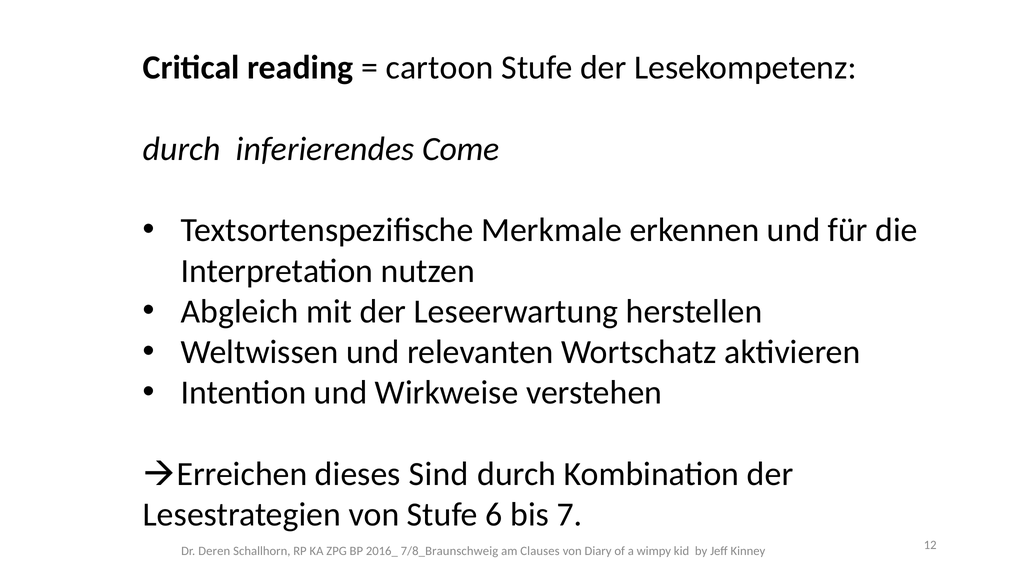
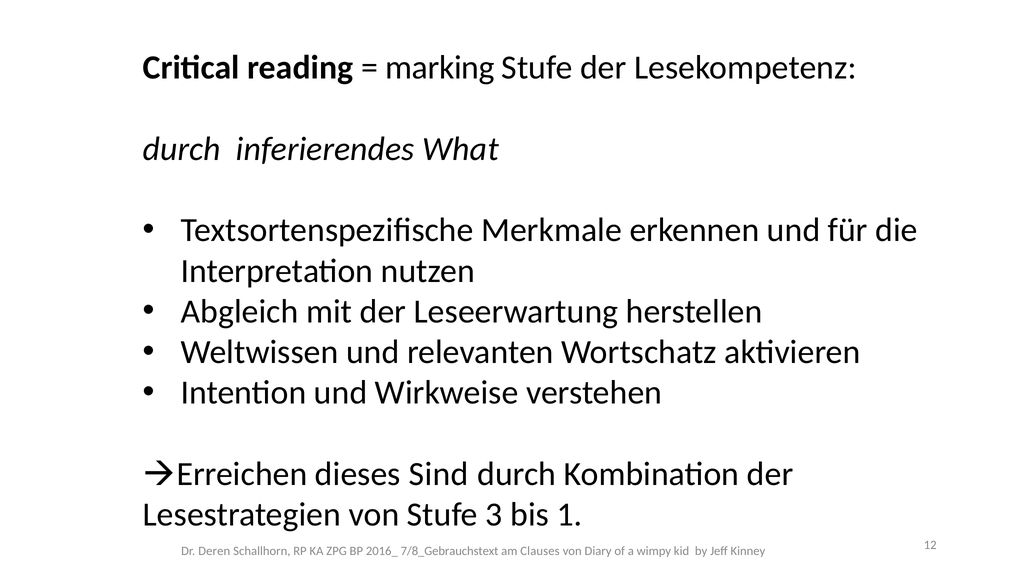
cartoon: cartoon -> marking
Come: Come -> What
6: 6 -> 3
7: 7 -> 1
7/8_Braunschweig: 7/8_Braunschweig -> 7/8_Gebrauchstext
